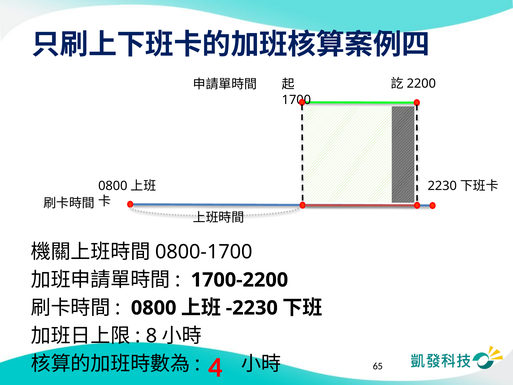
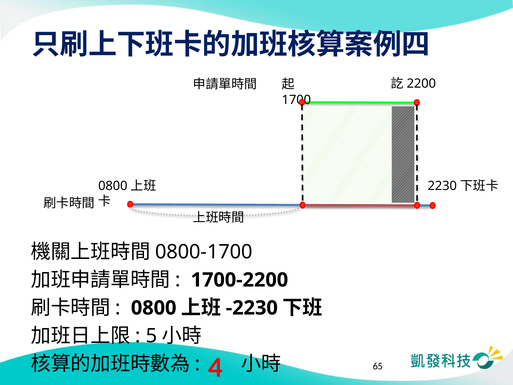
8: 8 -> 5
